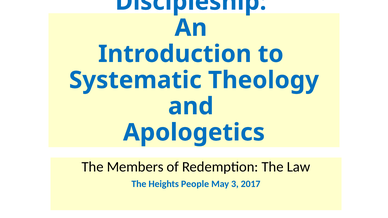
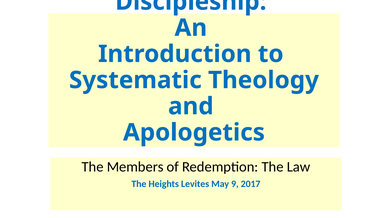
People: People -> Levites
3: 3 -> 9
